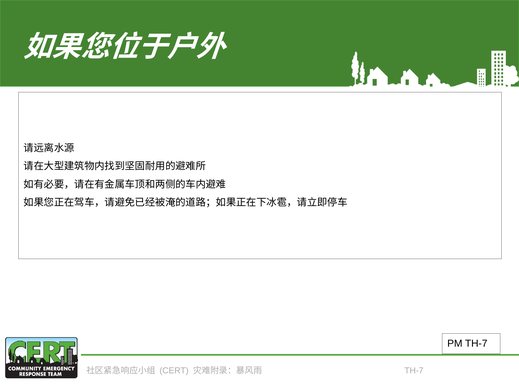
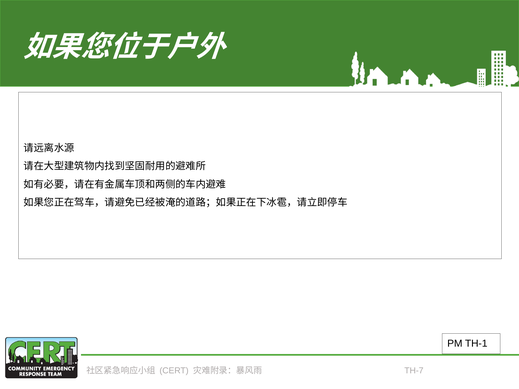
PM TH-7: TH-7 -> TH-1
